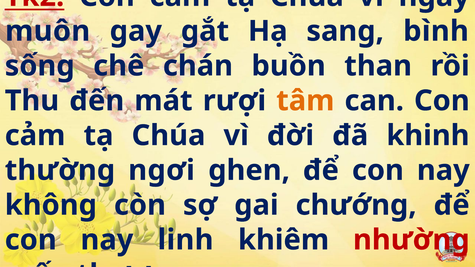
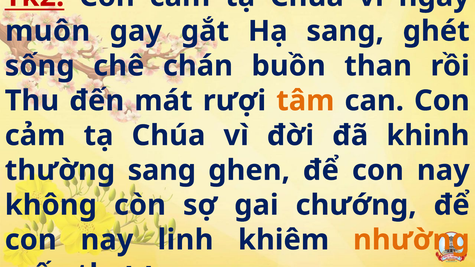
bình: bình -> ghét
thường ngơi: ngơi -> sang
nhường colour: red -> orange
